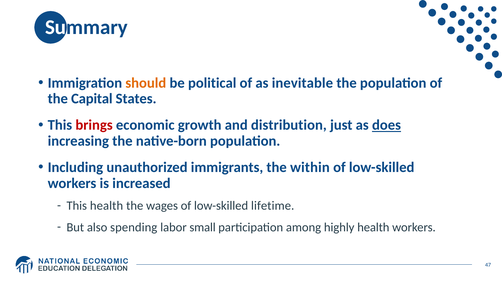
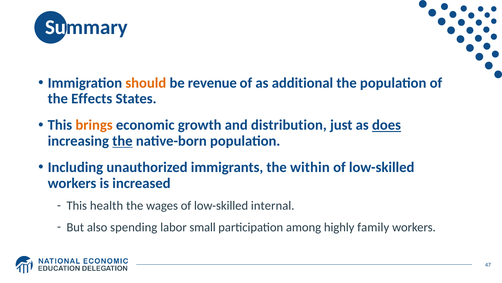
political: political -> revenue
inevitable: inevitable -> additional
Capital: Capital -> Effects
brings colour: red -> orange
the at (122, 141) underline: none -> present
lifetime: lifetime -> internal
highly health: health -> family
